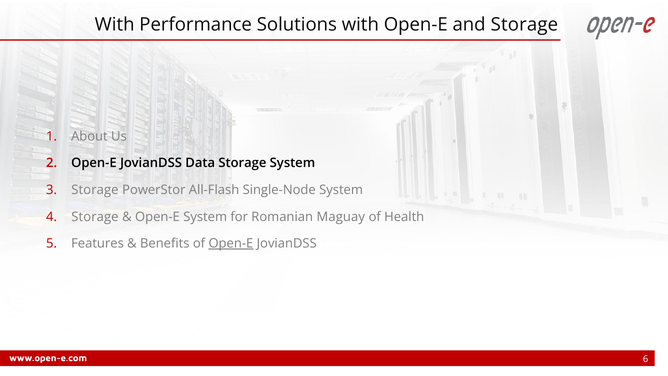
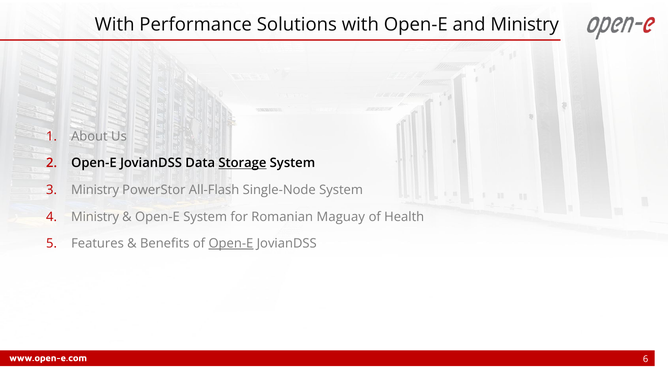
and Storage: Storage -> Ministry
Storage at (242, 163) underline: none -> present
Storage at (95, 190): Storage -> Ministry
Storage at (95, 217): Storage -> Ministry
